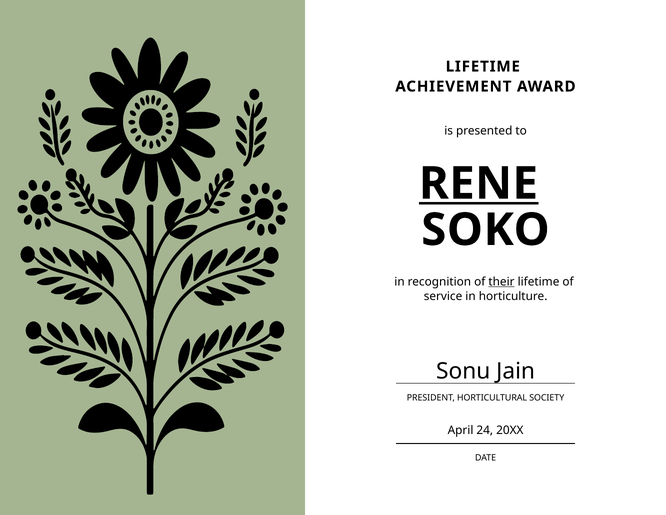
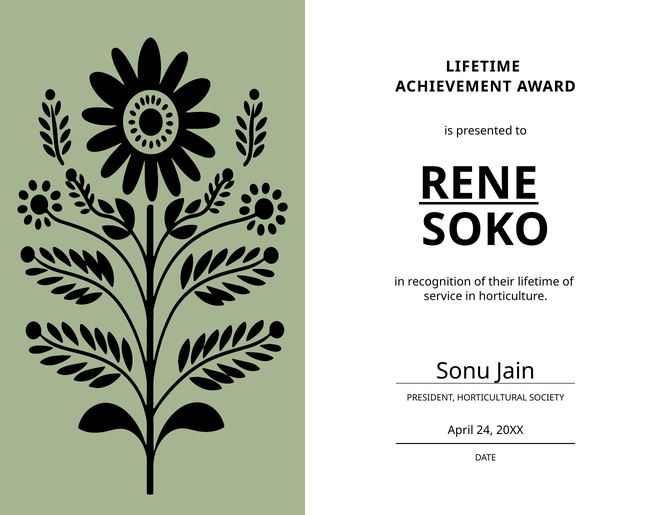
their underline: present -> none
